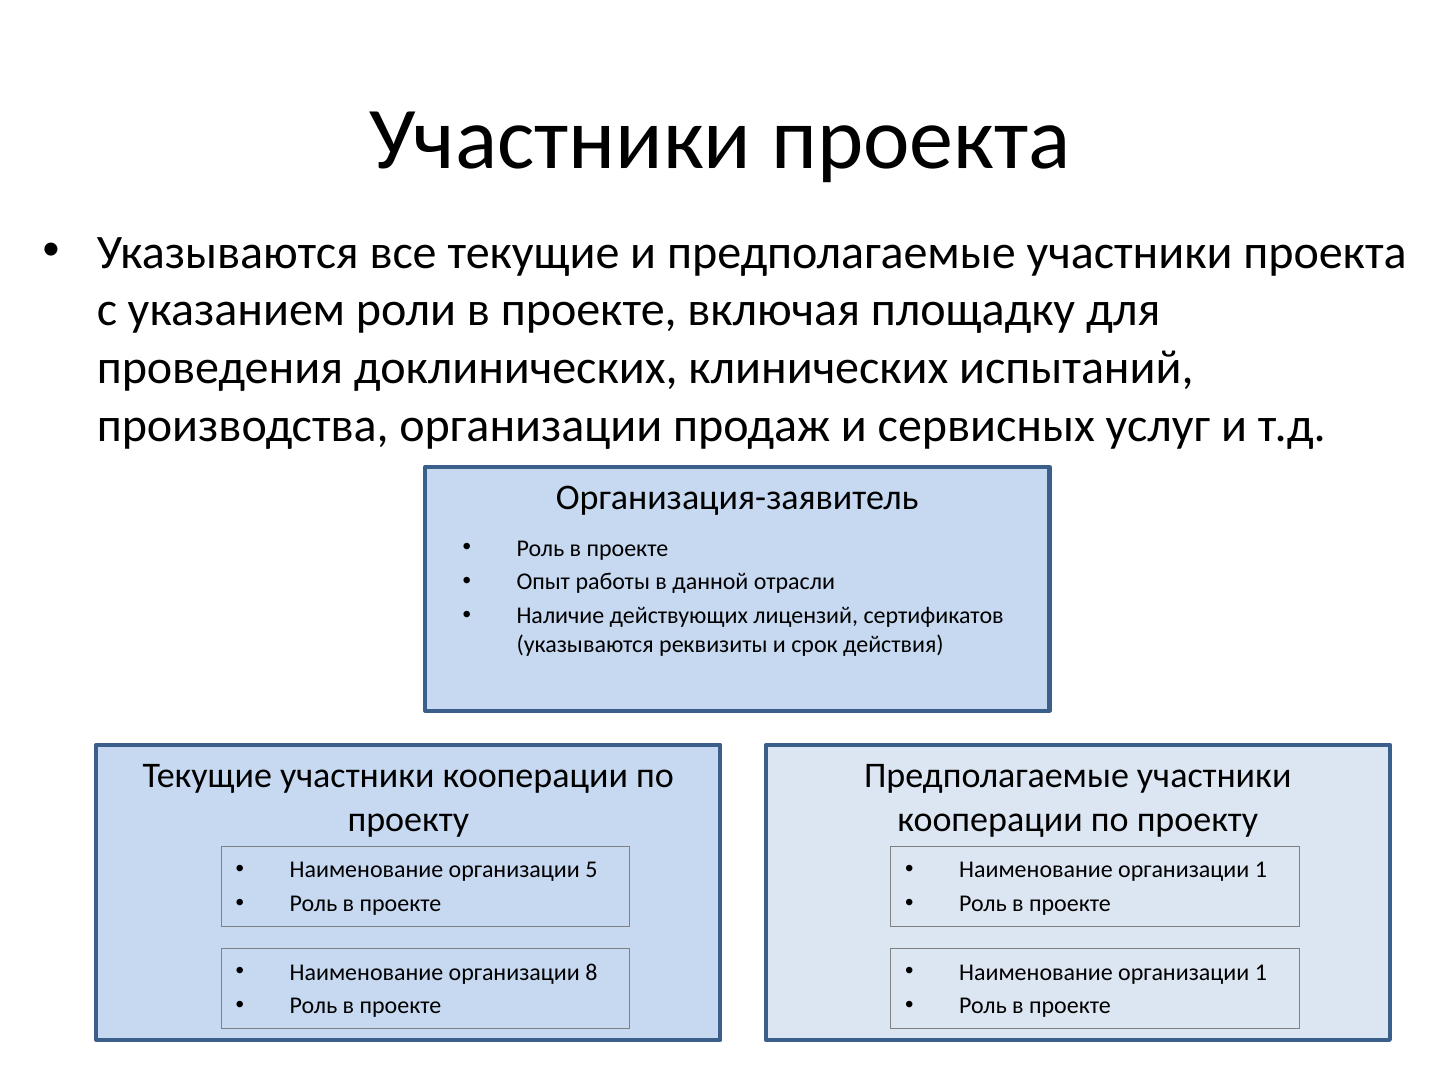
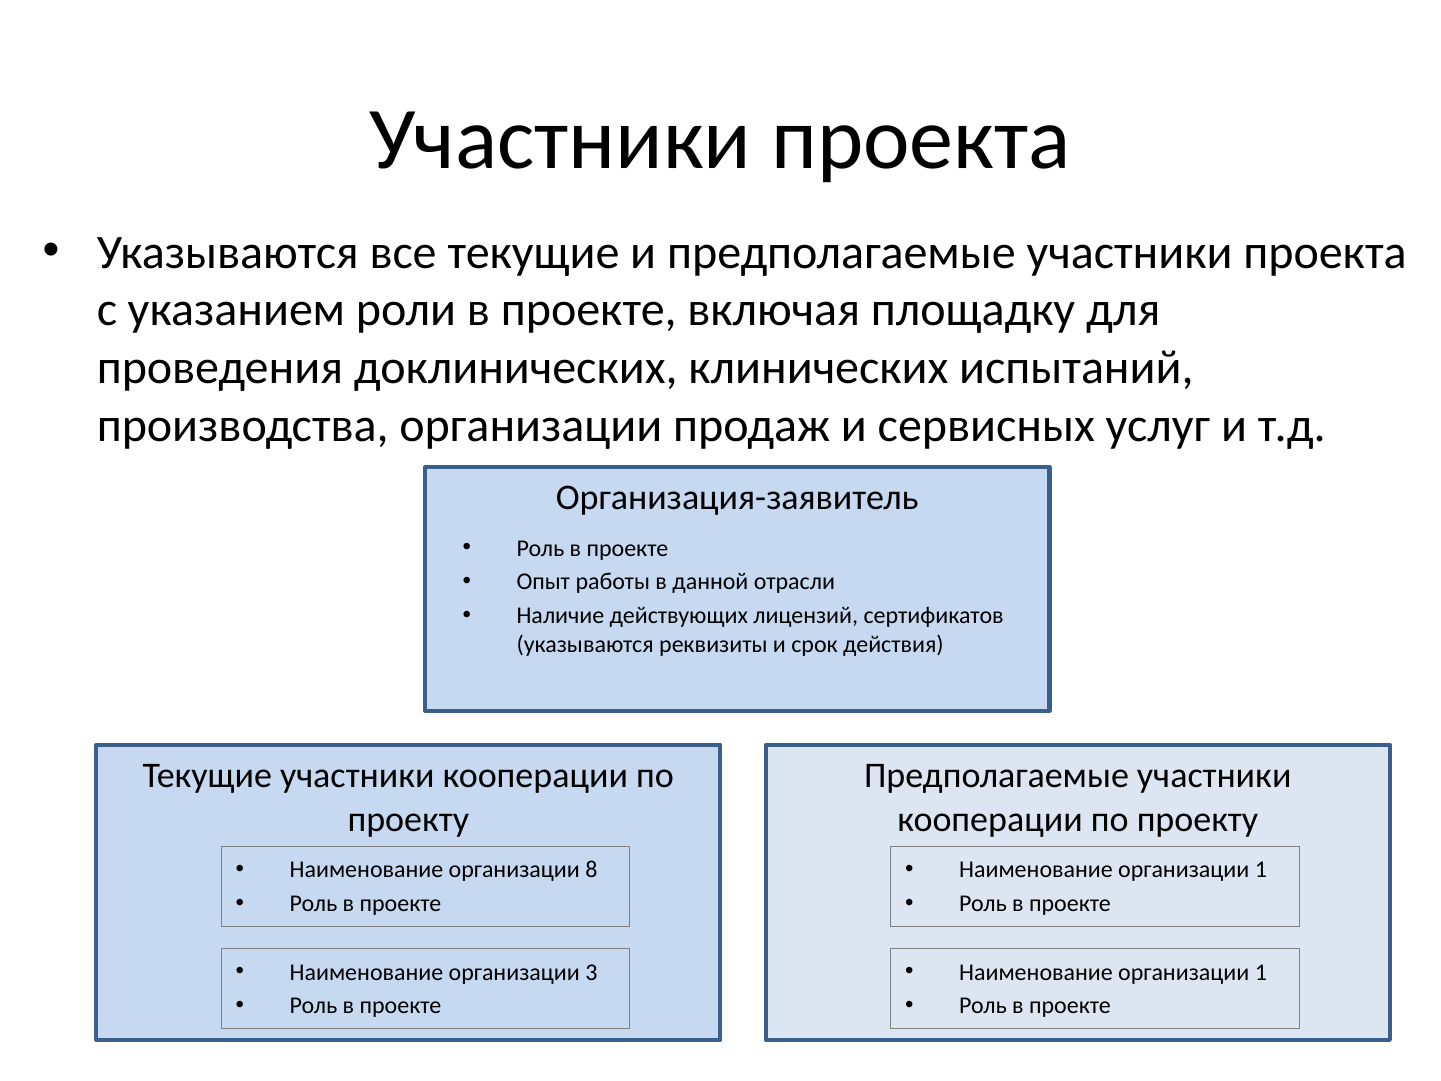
5: 5 -> 8
8: 8 -> 3
